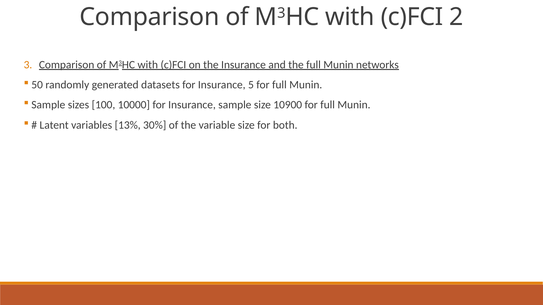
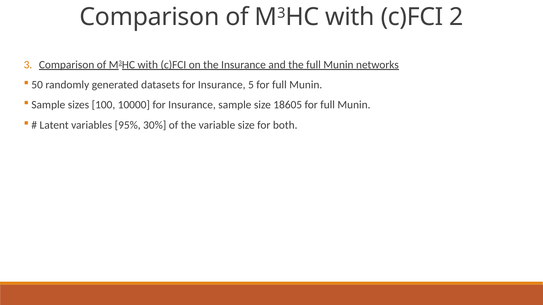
10900: 10900 -> 18605
13%: 13% -> 95%
